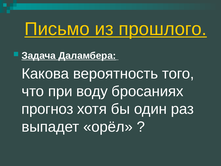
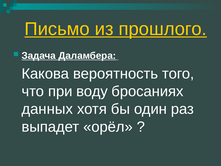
прогноз: прогноз -> данных
